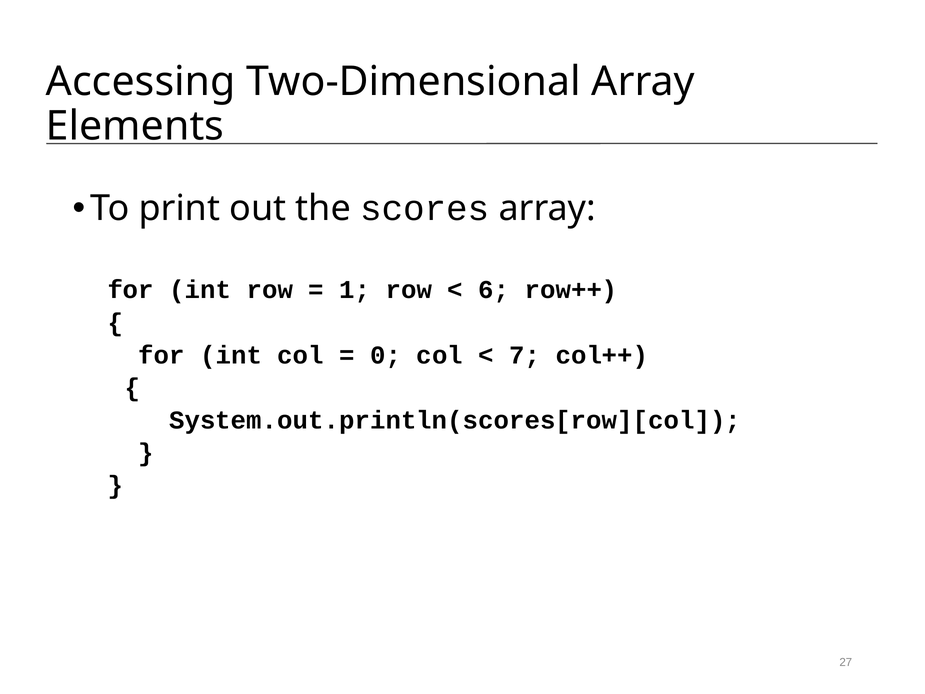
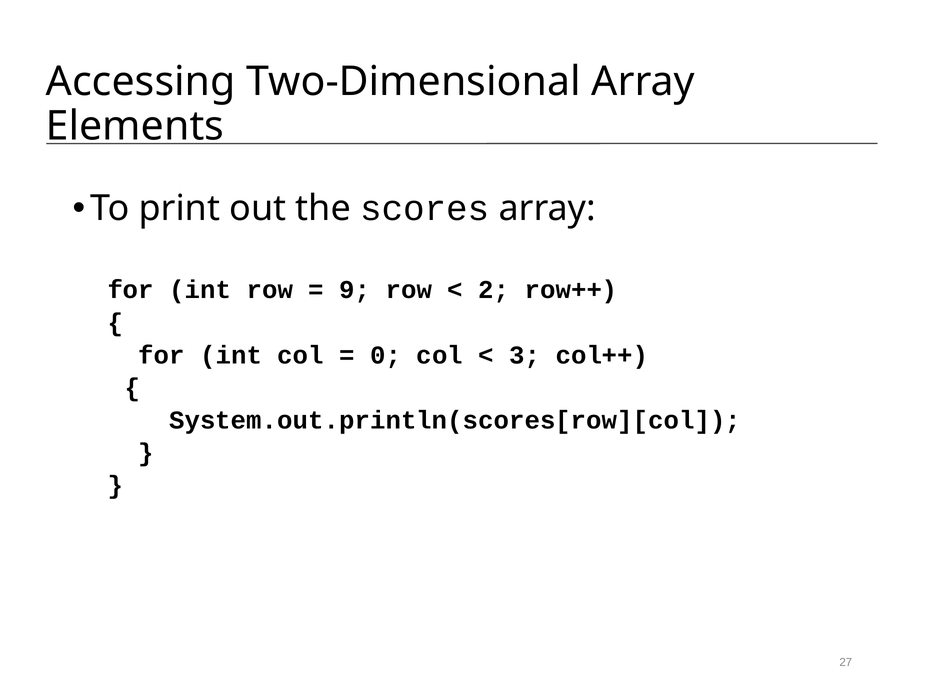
1: 1 -> 9
6: 6 -> 2
7: 7 -> 3
